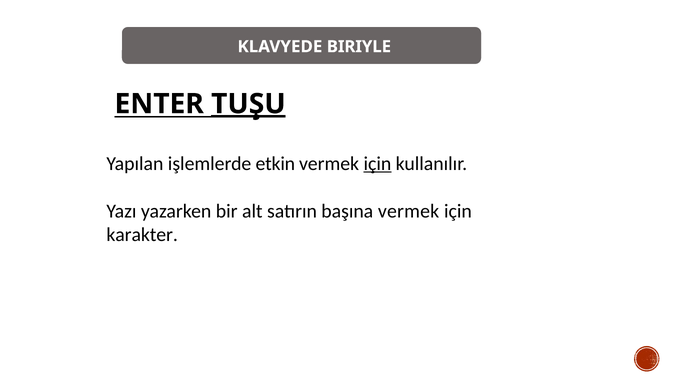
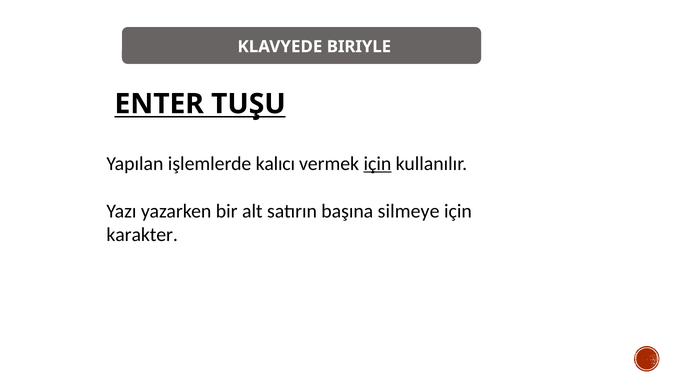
TUŞU underline: present -> none
etkin: etkin -> kalıcı
başına vermek: vermek -> silmeye
